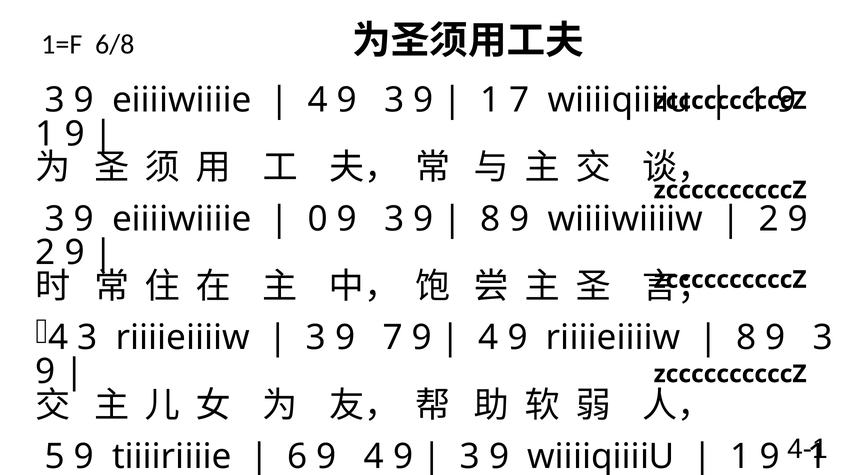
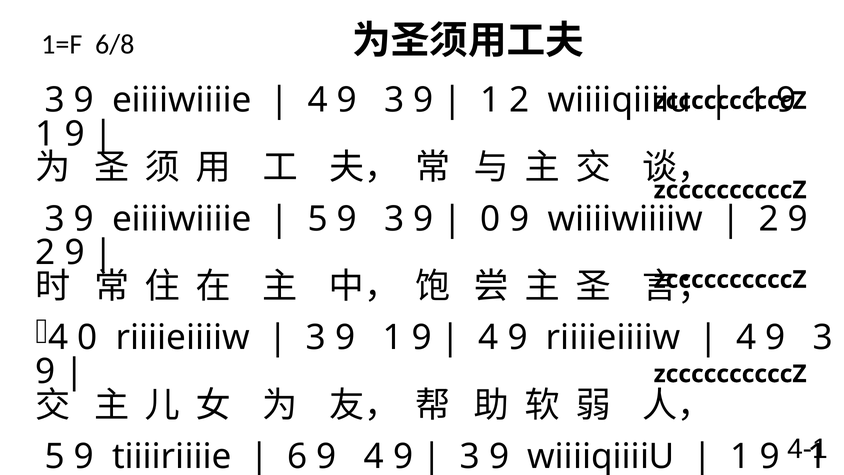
1 7: 7 -> 2
0 at (318, 219): 0 -> 5
8 at (490, 219): 8 -> 0
4 3: 3 -> 0
3 9 7: 7 -> 1
8 at (746, 338): 8 -> 4
